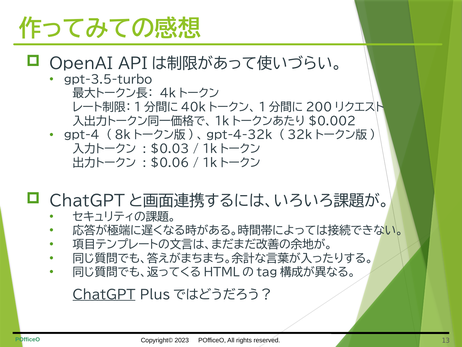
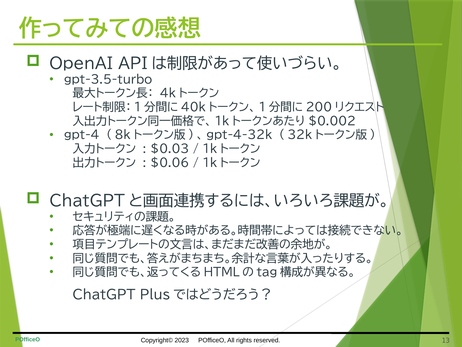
ChatGPT underline: present -> none
